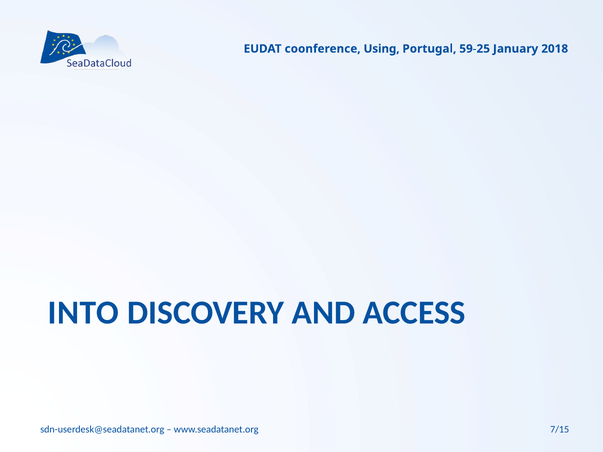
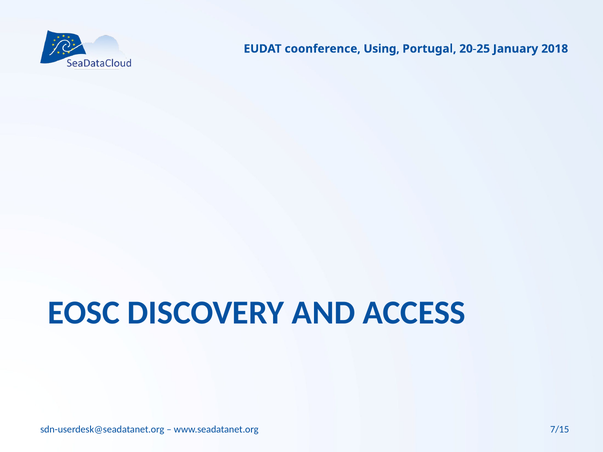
59-25: 59-25 -> 20-25
INTO: INTO -> EOSC
